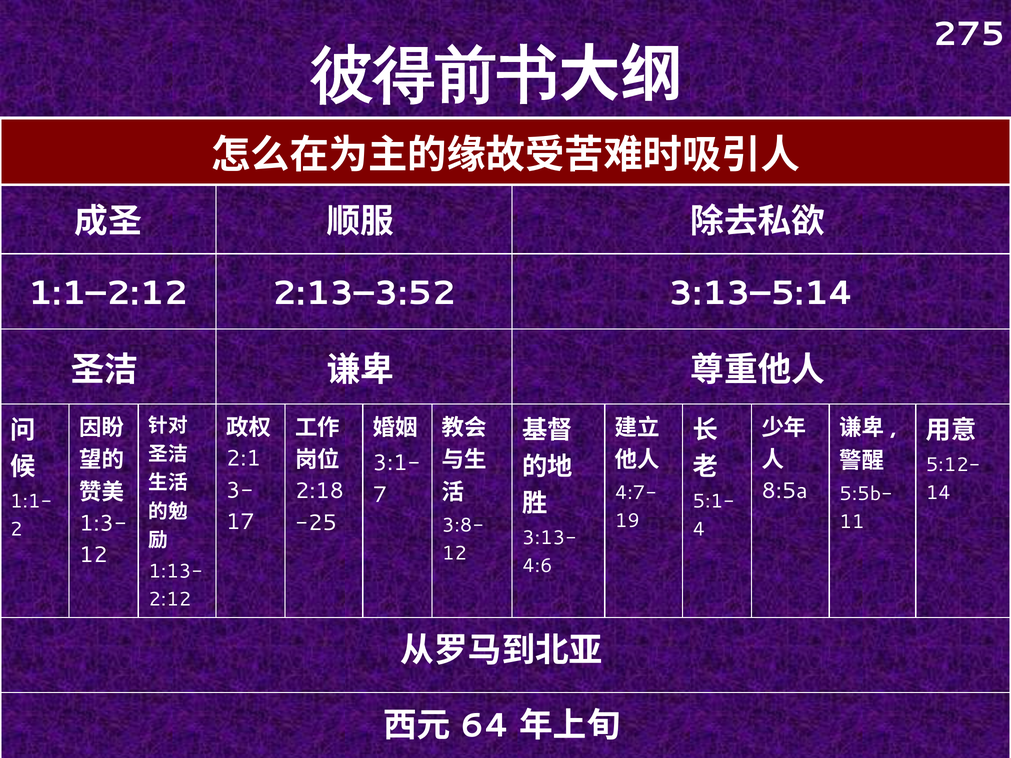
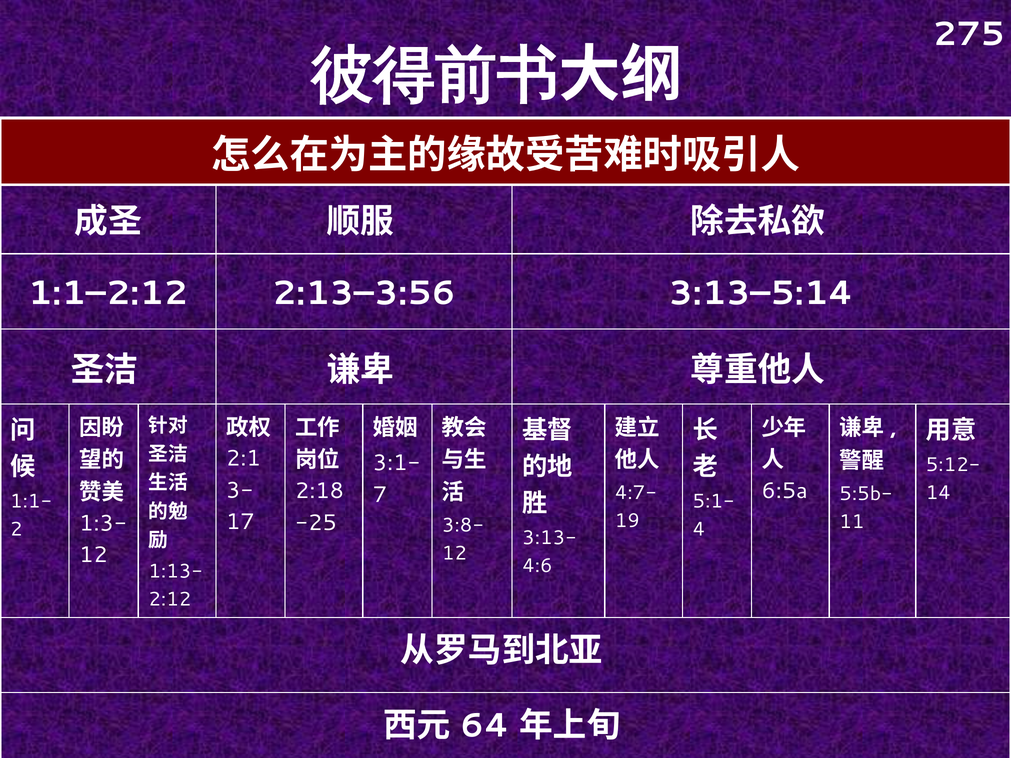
2:13–3:52: 2:13–3:52 -> 2:13–3:56
8:5a: 8:5a -> 6:5a
